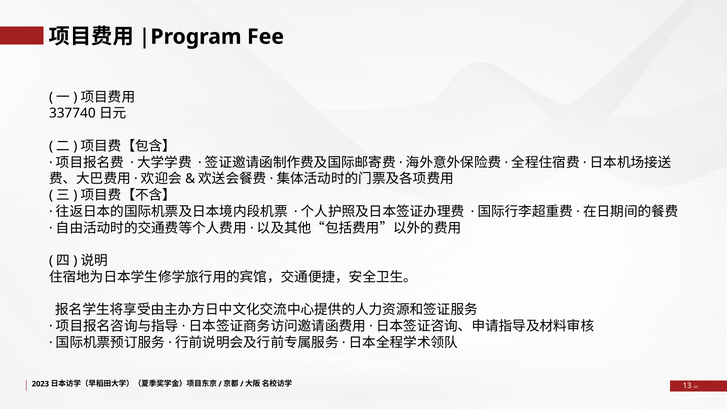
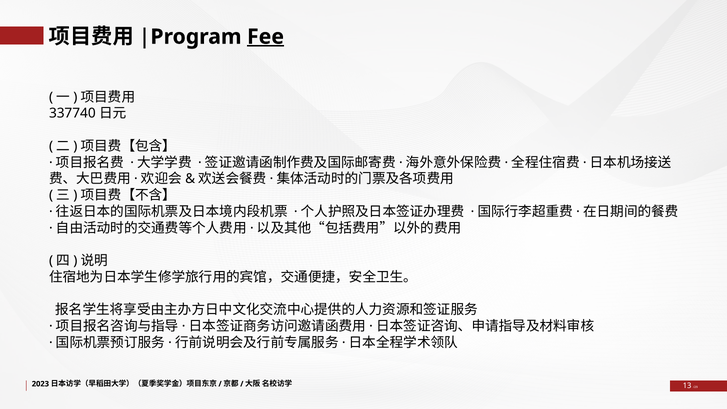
Fee underline: none -> present
